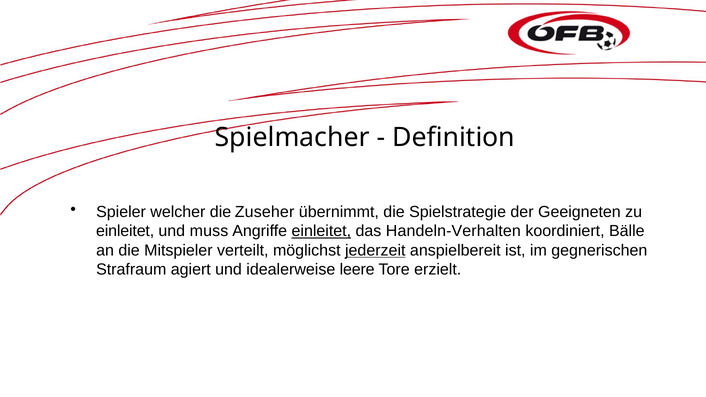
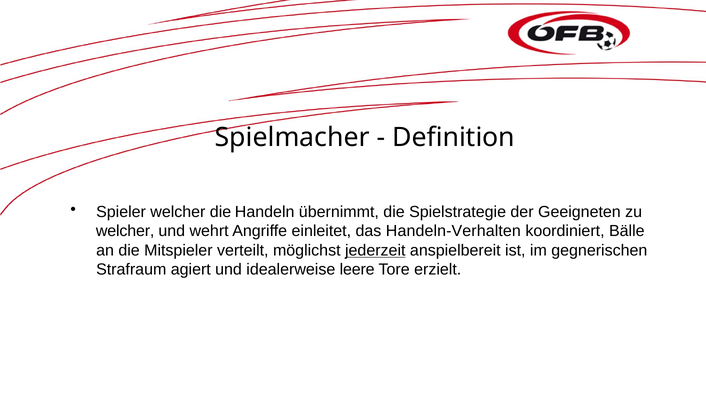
Zuseher: Zuseher -> Handeln
einleitet at (125, 231): einleitet -> welcher
muss: muss -> wehrt
einleitet at (321, 231) underline: present -> none
